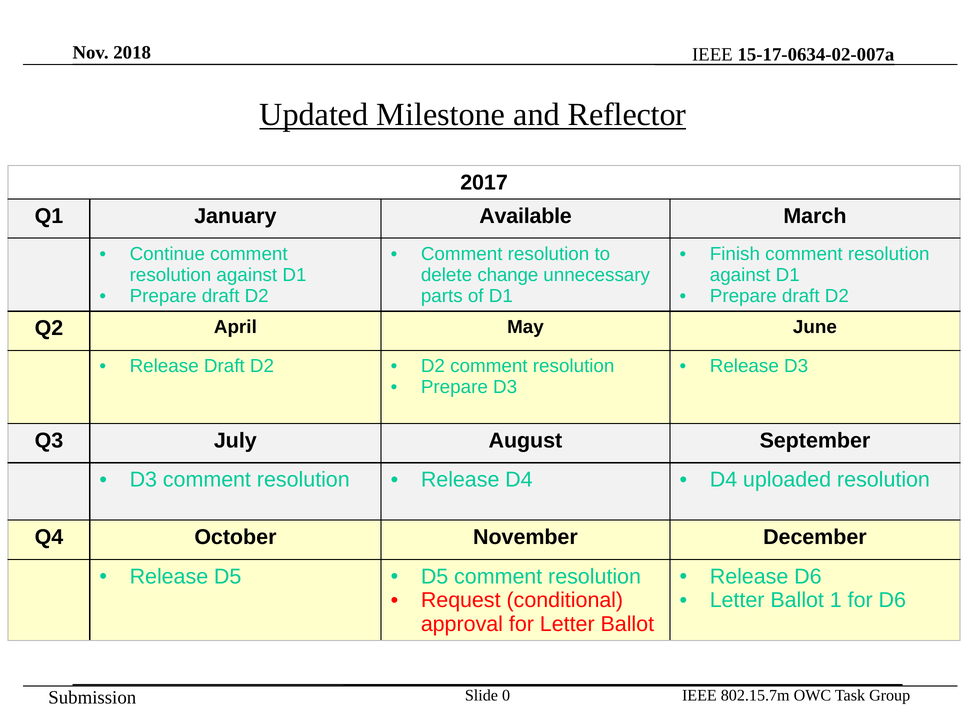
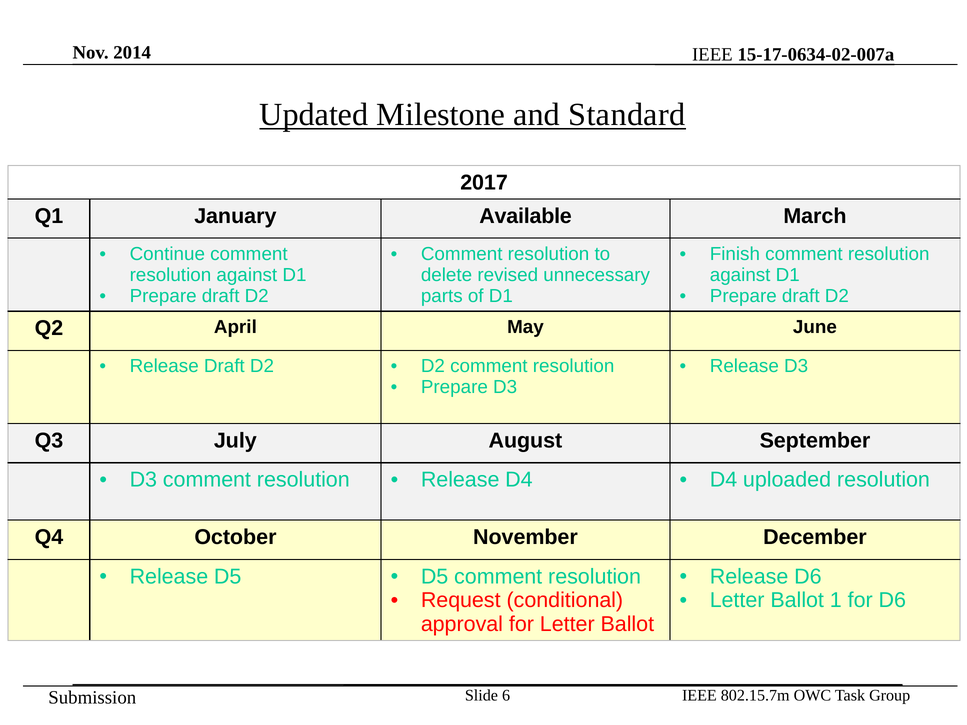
2018: 2018 -> 2014
Reflector: Reflector -> Standard
change: change -> revised
0: 0 -> 6
